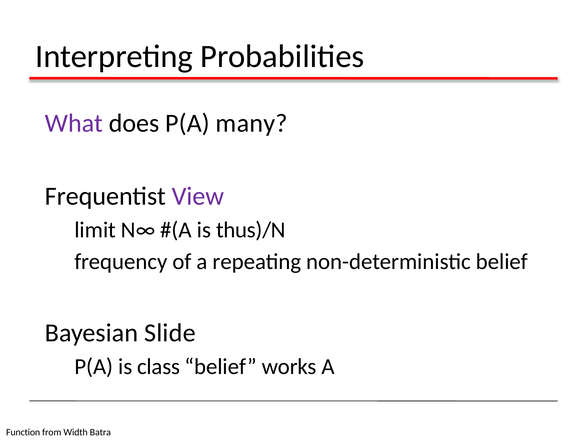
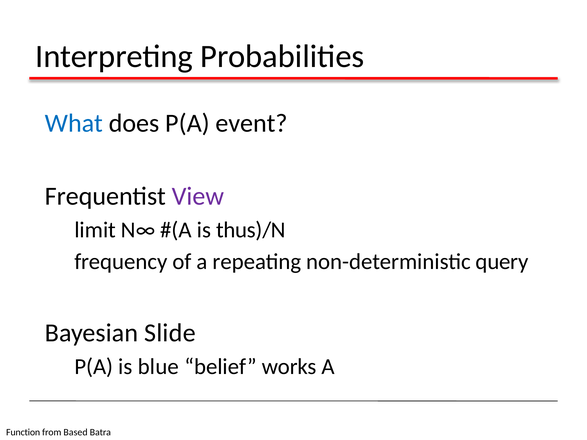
What colour: purple -> blue
many: many -> event
non-deterministic belief: belief -> query
class: class -> blue
Width: Width -> Based
